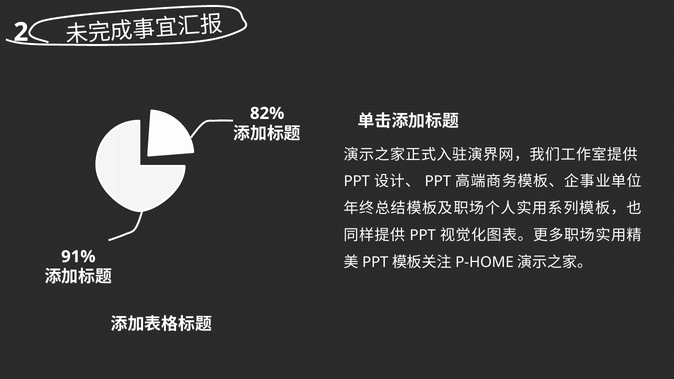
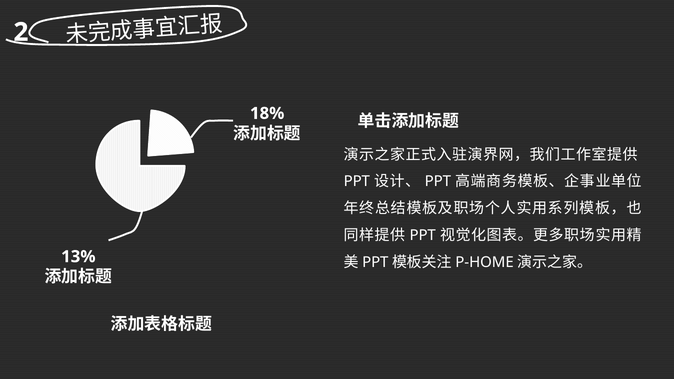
82%: 82% -> 18%
91%: 91% -> 13%
